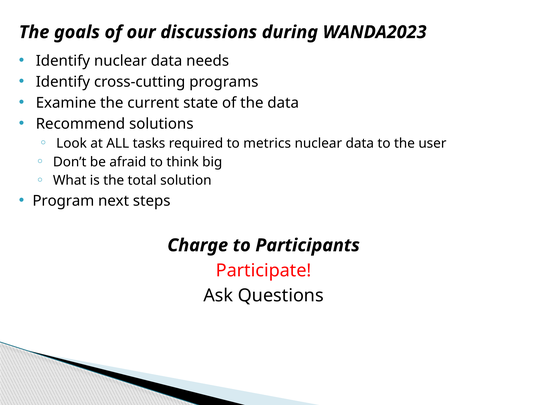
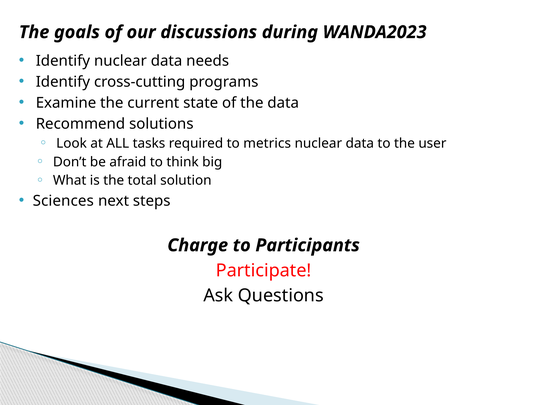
Program: Program -> Sciences
